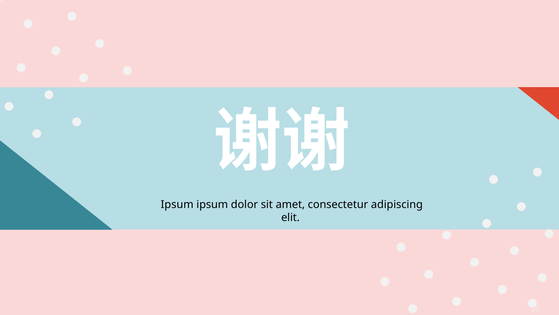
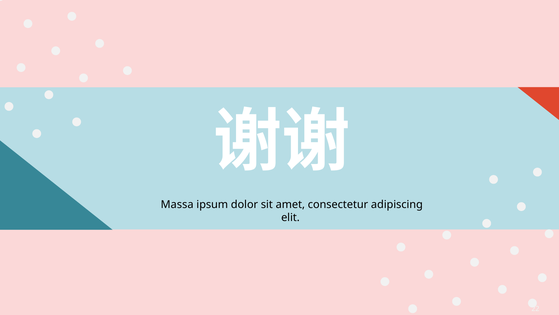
Ipsum at (177, 204): Ipsum -> Massa
